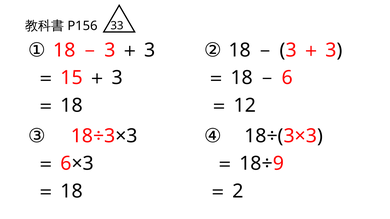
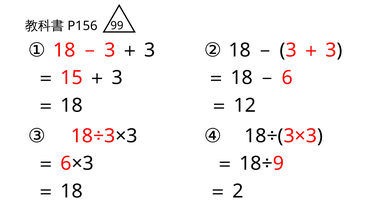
33: 33 -> 99
